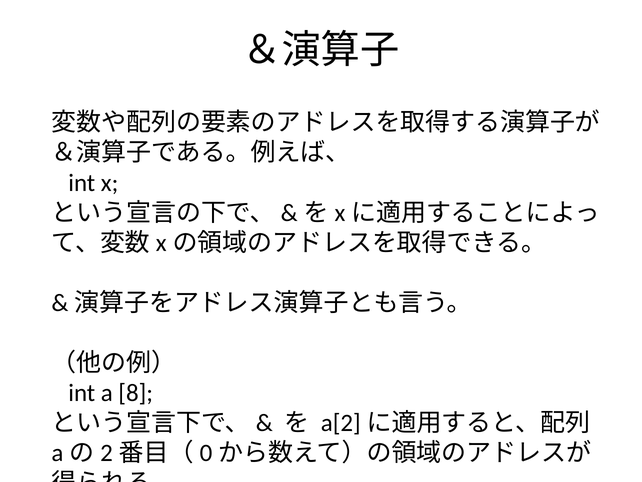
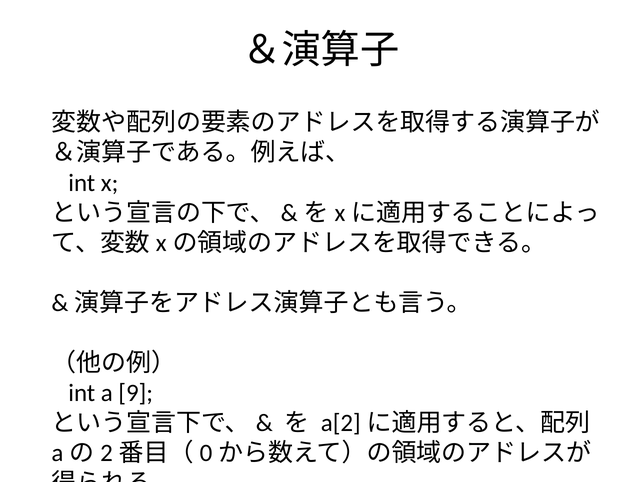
8: 8 -> 9
